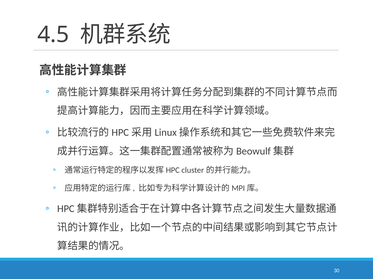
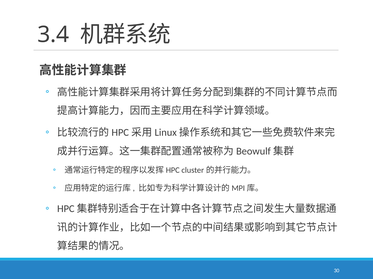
4.5: 4.5 -> 3.4
